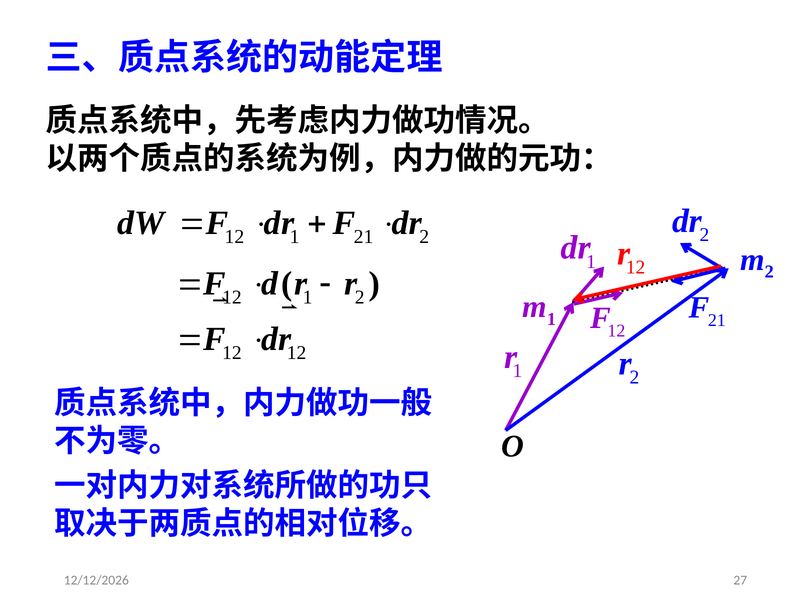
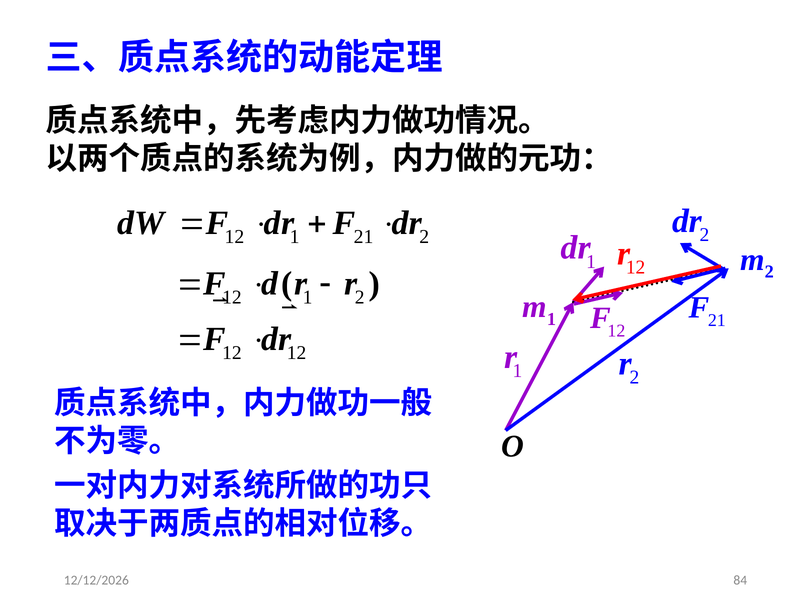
27: 27 -> 84
